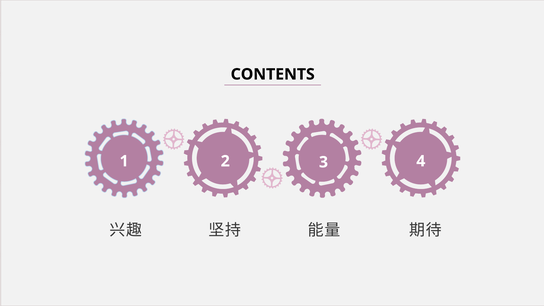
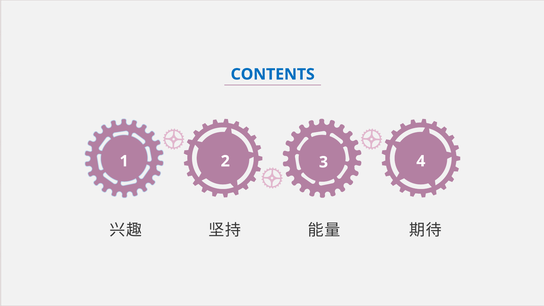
CONTENTS colour: black -> blue
